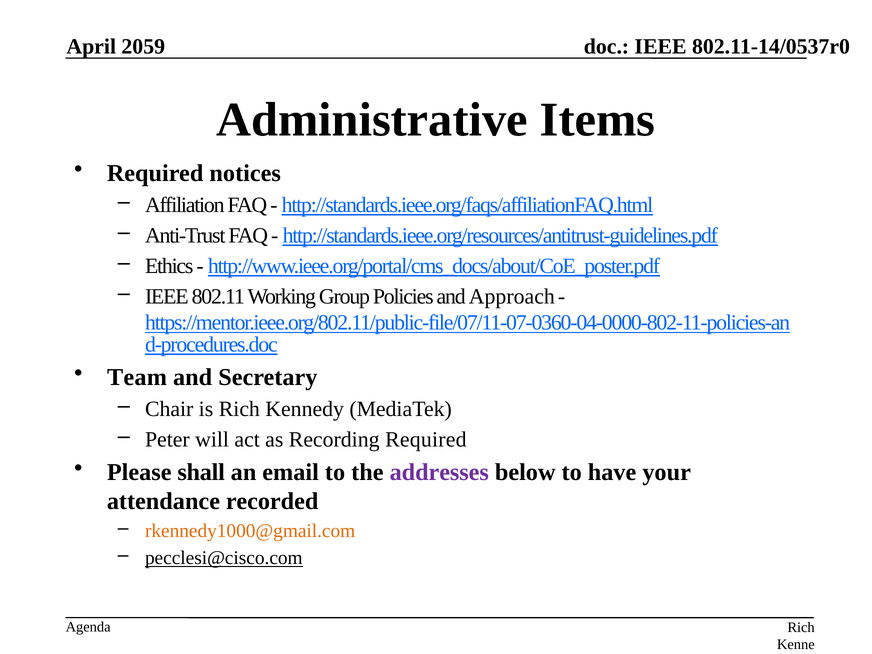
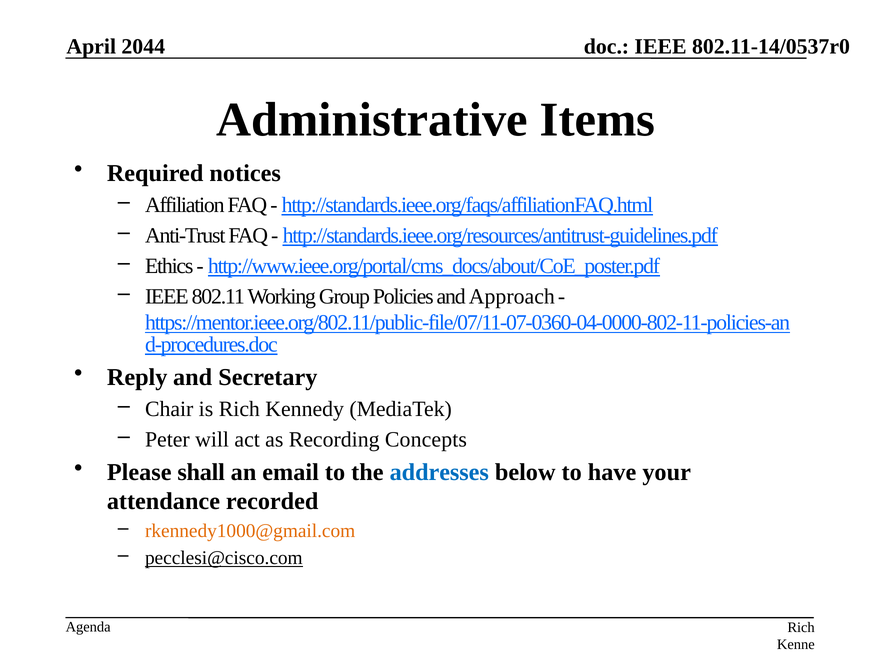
2059: 2059 -> 2044
Team: Team -> Reply
Recording Required: Required -> Concepts
addresses colour: purple -> blue
